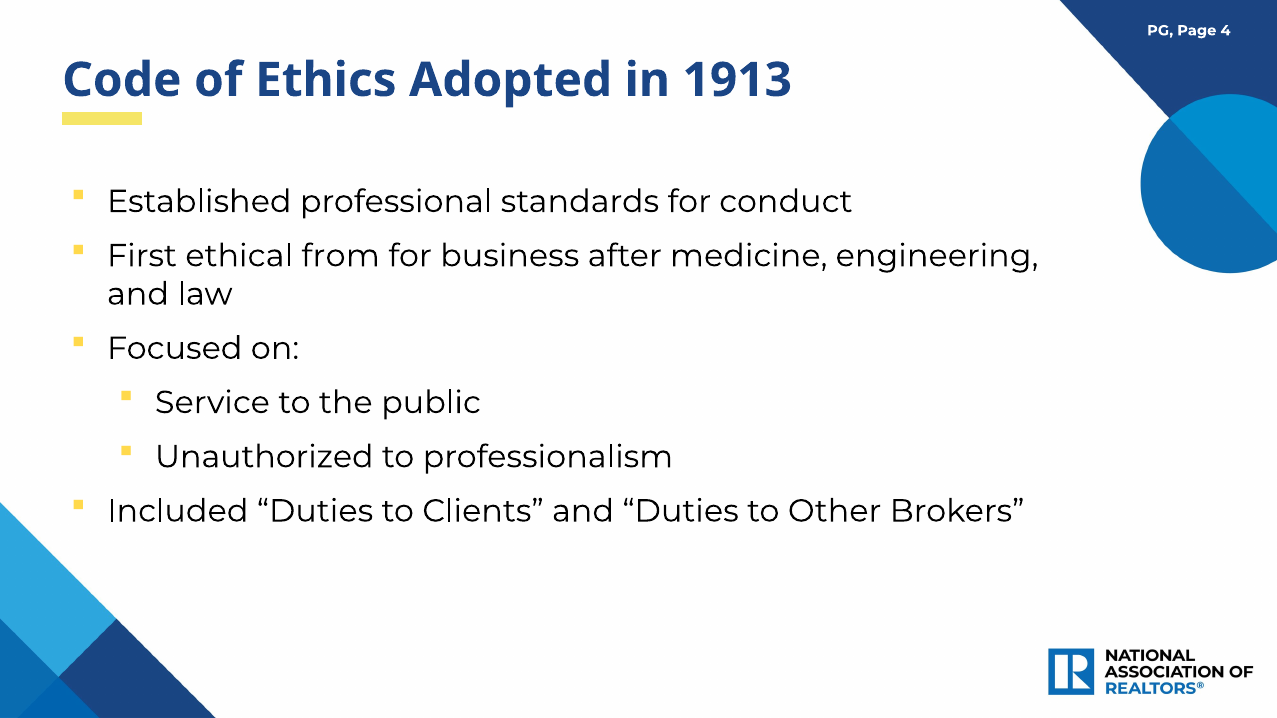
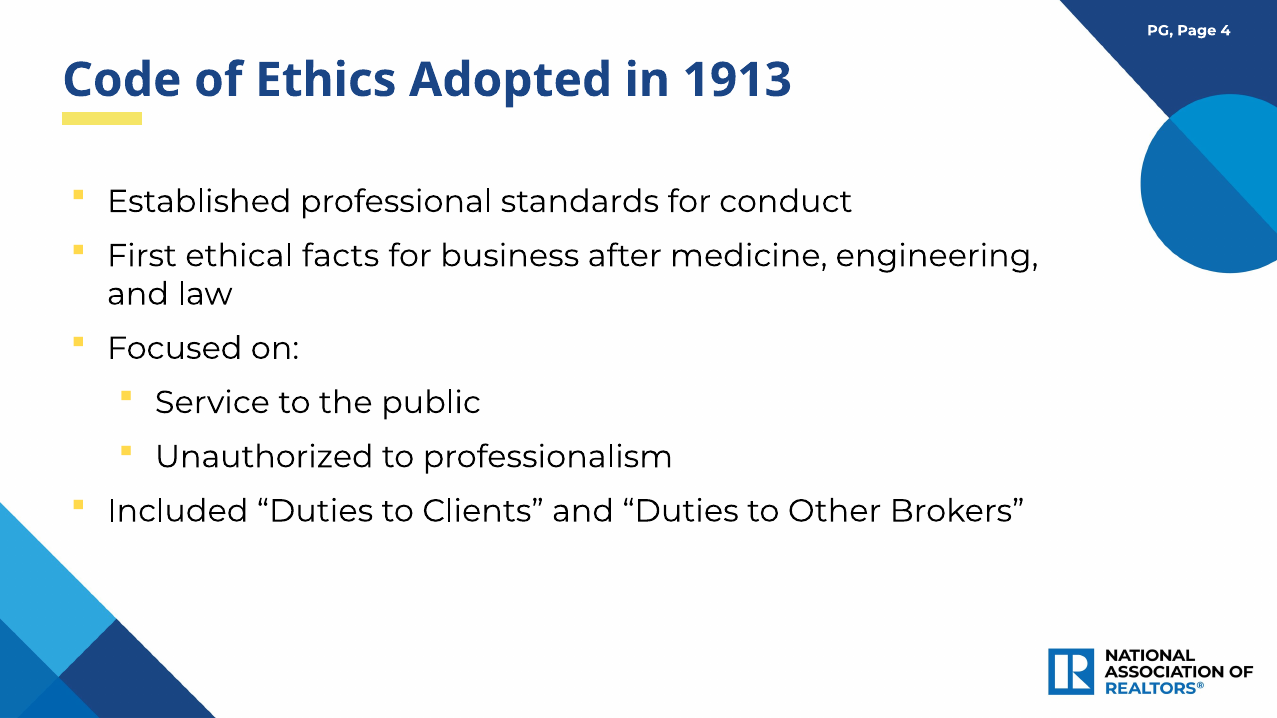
from: from -> facts
